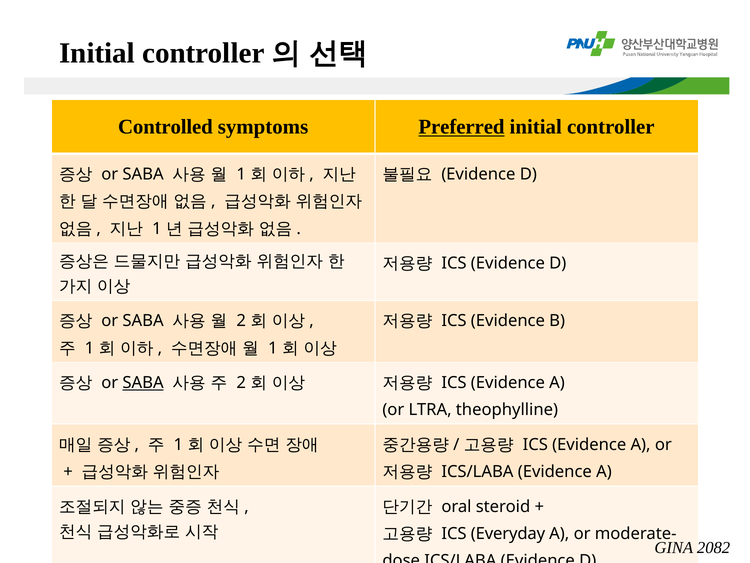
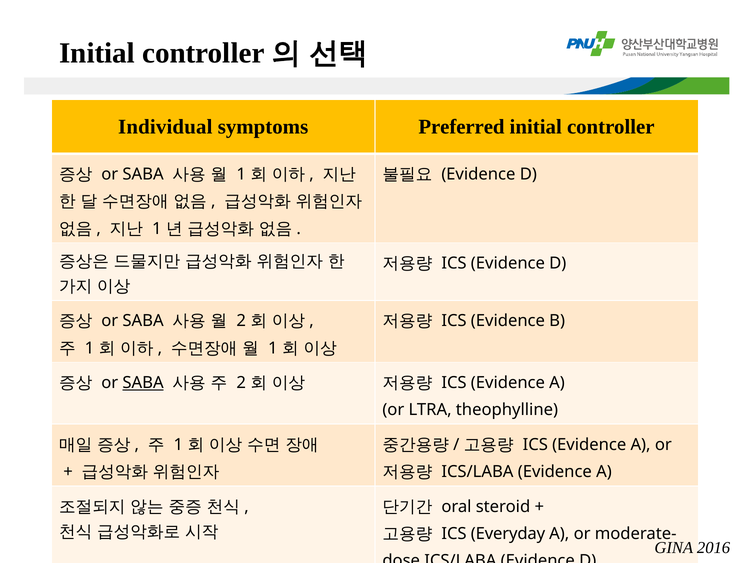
Controlled: Controlled -> Individual
Preferred underline: present -> none
2082: 2082 -> 2016
